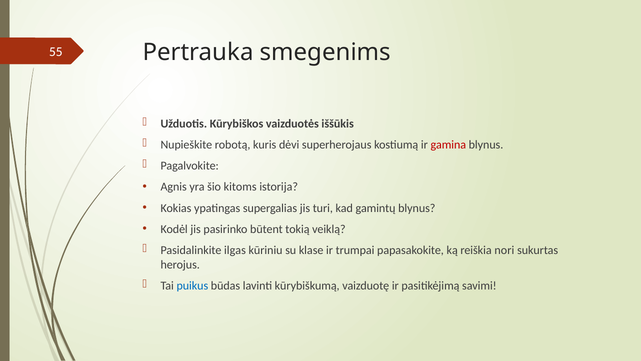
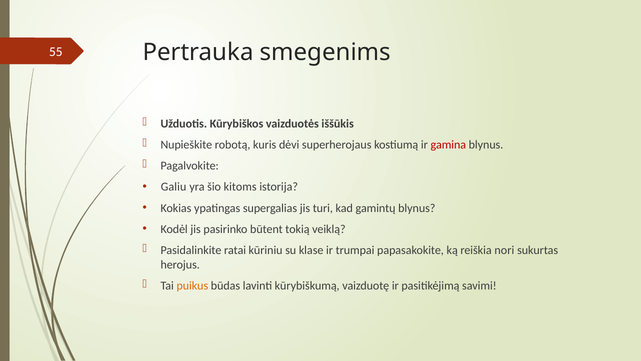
Agnis: Agnis -> Galiu
ilgas: ilgas -> ratai
puikus colour: blue -> orange
